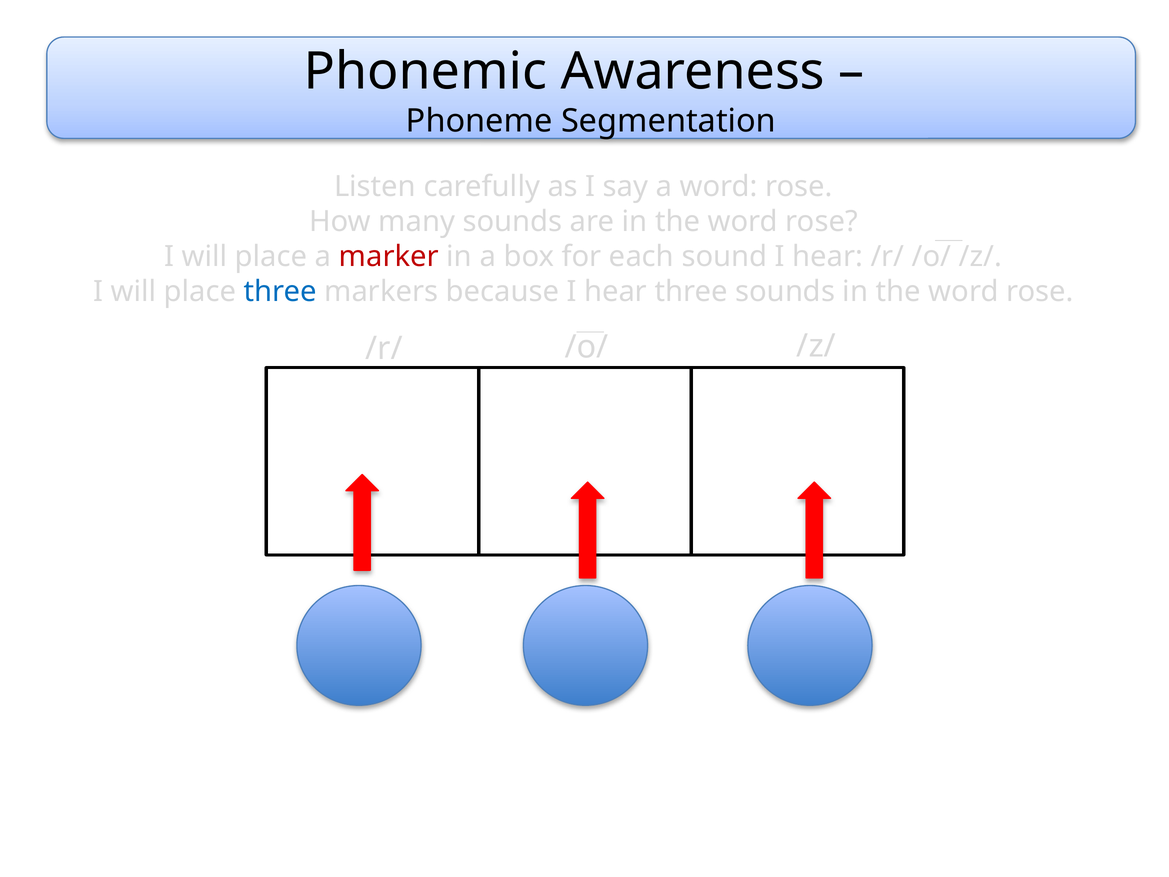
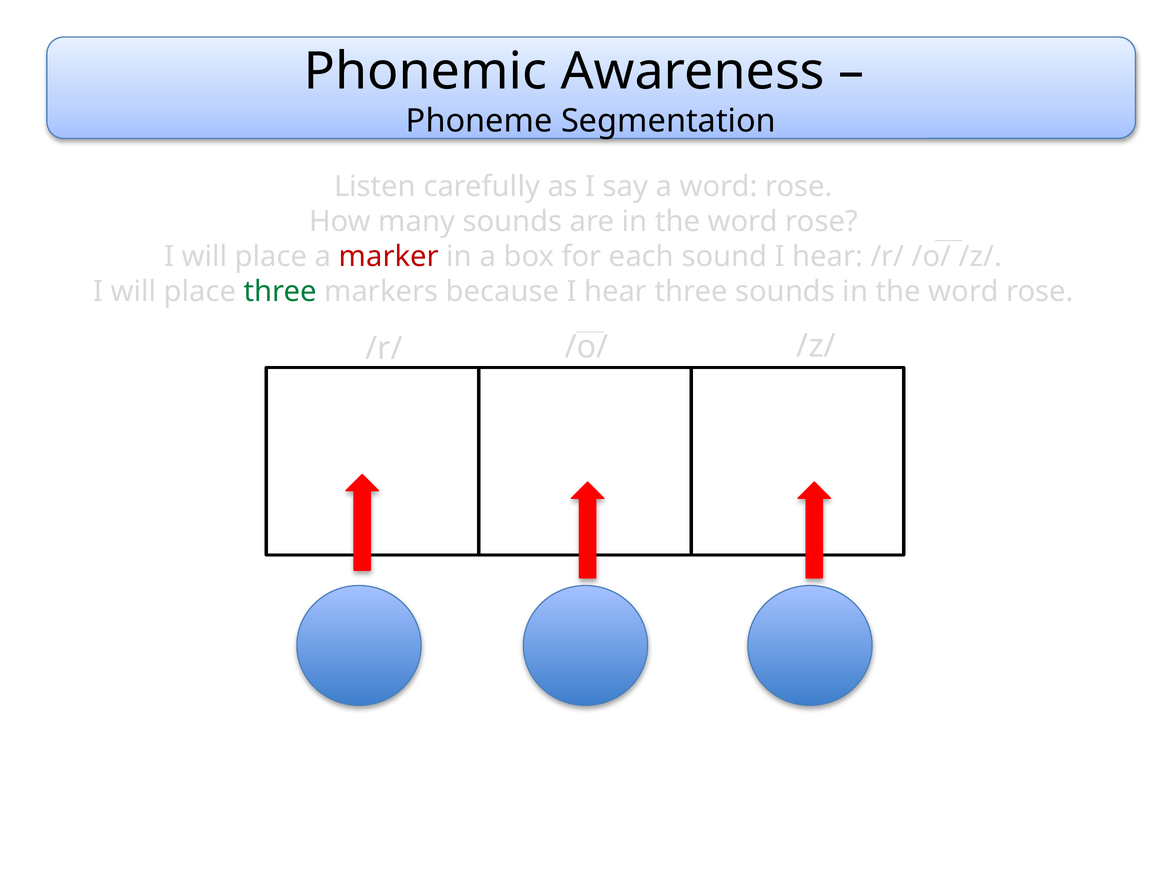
three at (280, 292) colour: blue -> green
